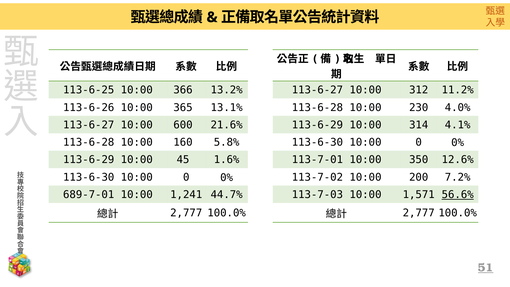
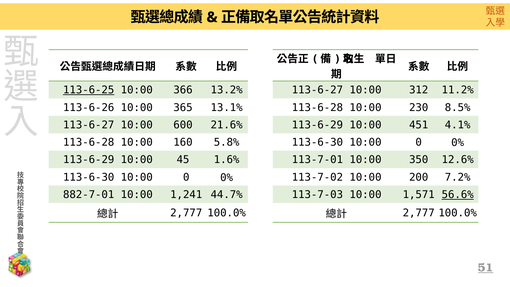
113-6-25 underline: none -> present
4.0%: 4.0% -> 8.5%
314: 314 -> 451
689-7-01: 689-7-01 -> 882-7-01
